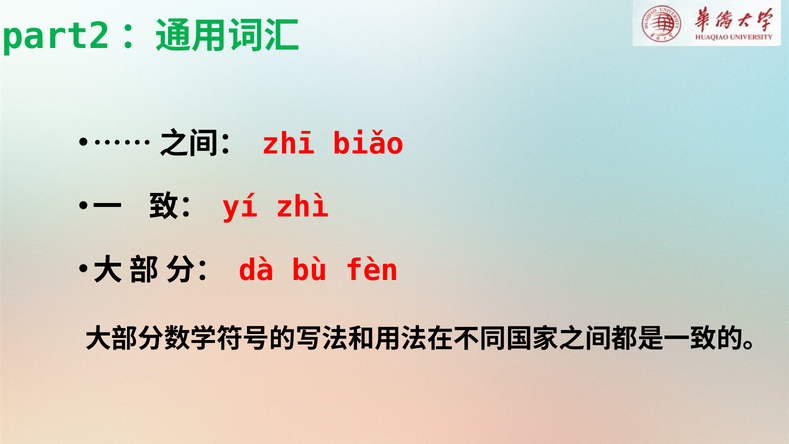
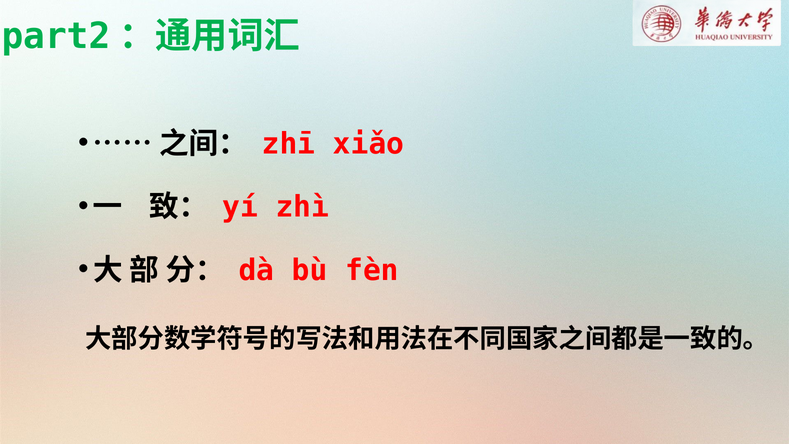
biǎo: biǎo -> xiǎo
